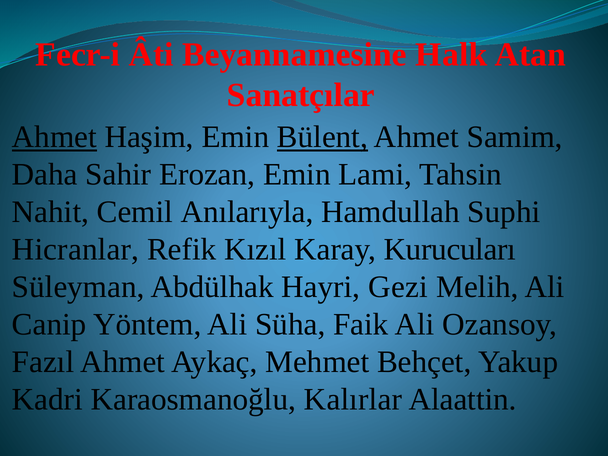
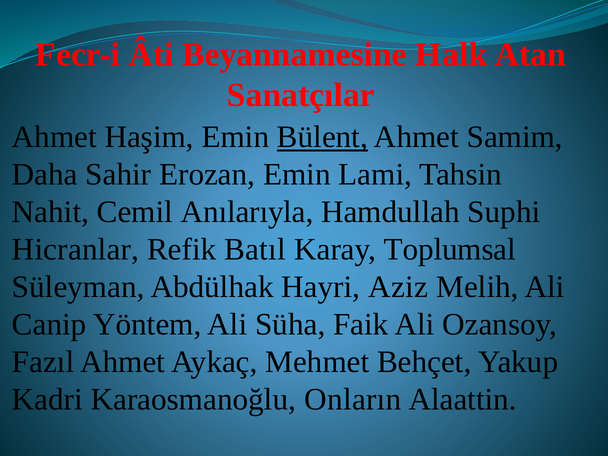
Ahmet at (54, 137) underline: present -> none
Kızıl: Kızıl -> Batıl
Kurucuları: Kurucuları -> Toplumsal
Gezi: Gezi -> Aziz
Kalırlar: Kalırlar -> Onların
